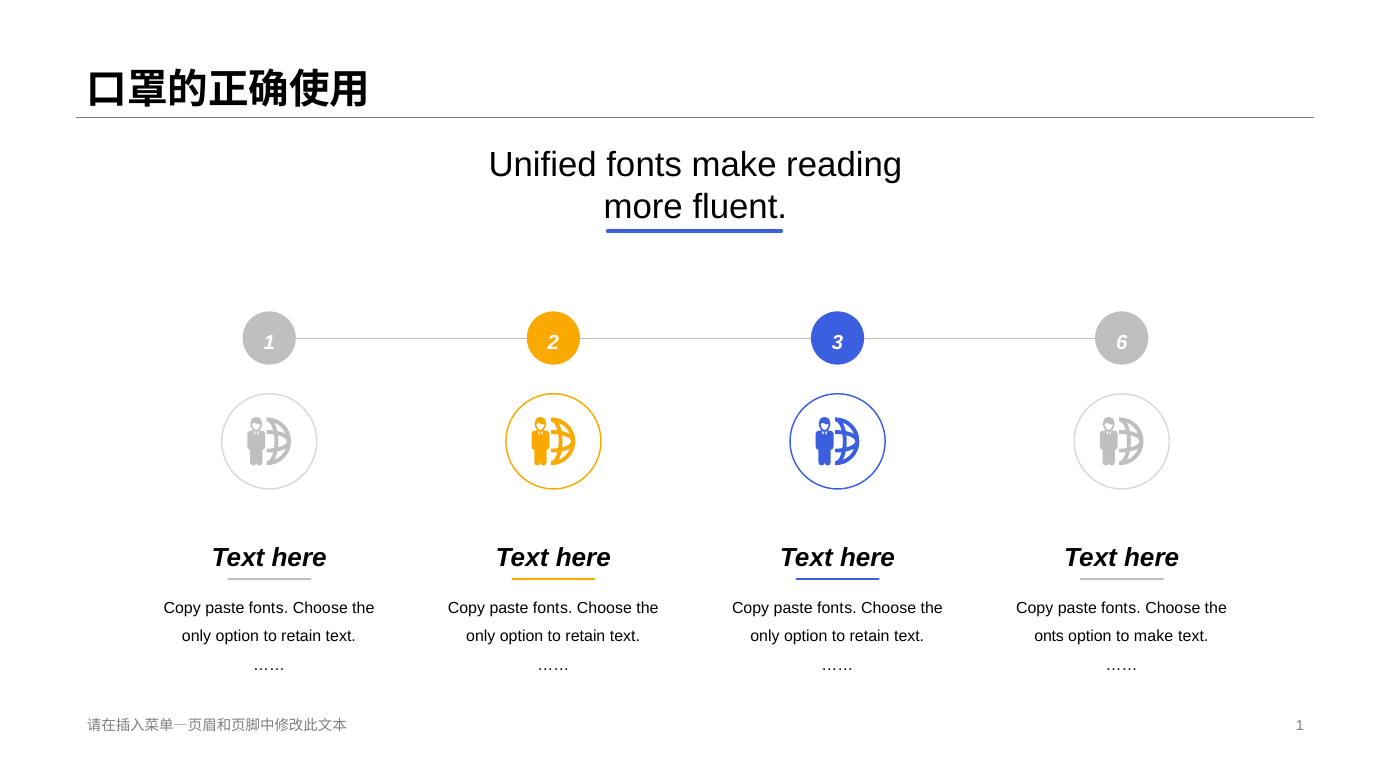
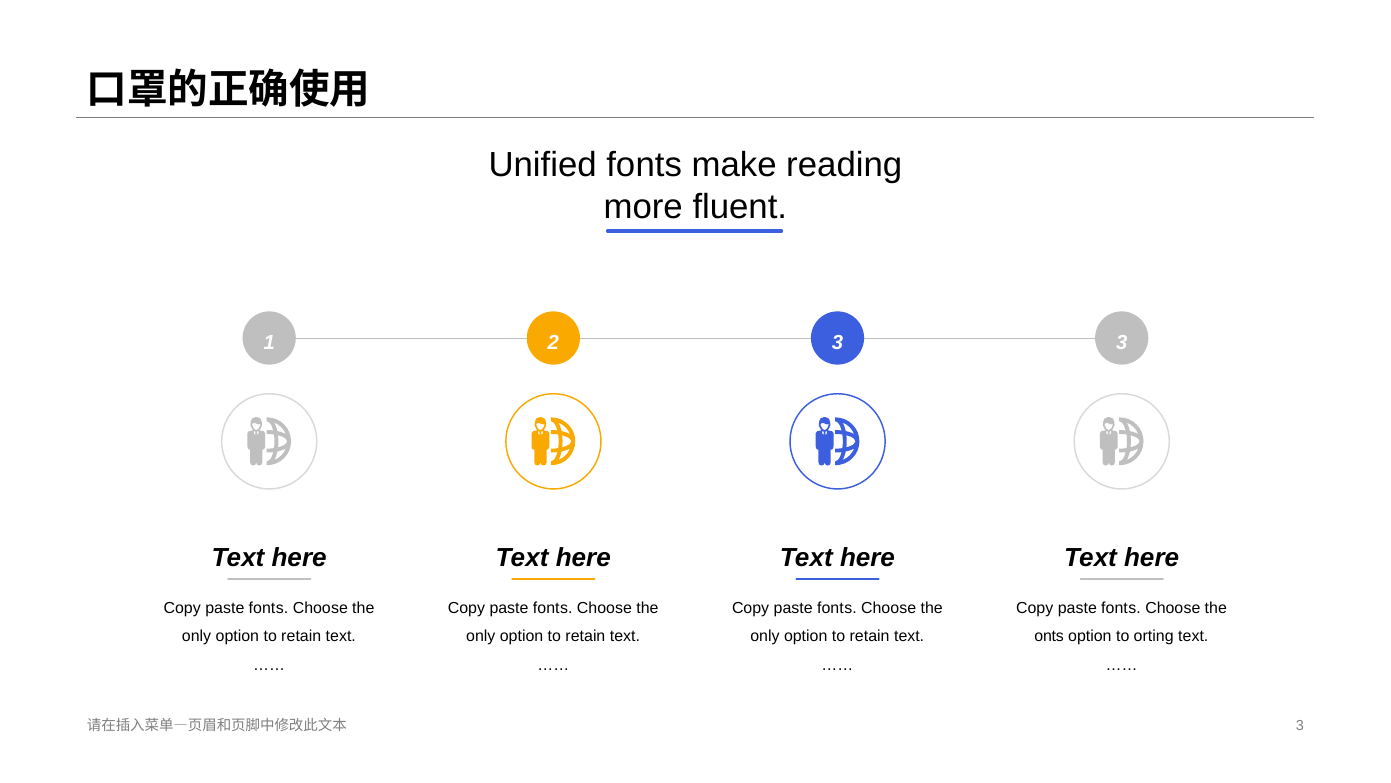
3 6: 6 -> 3
to make: make -> orting
1 at (1300, 725): 1 -> 3
